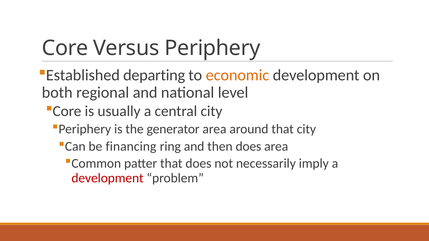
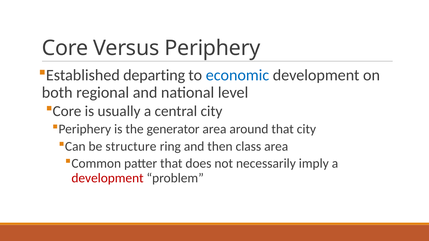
economic colour: orange -> blue
financing: financing -> structure
then does: does -> class
